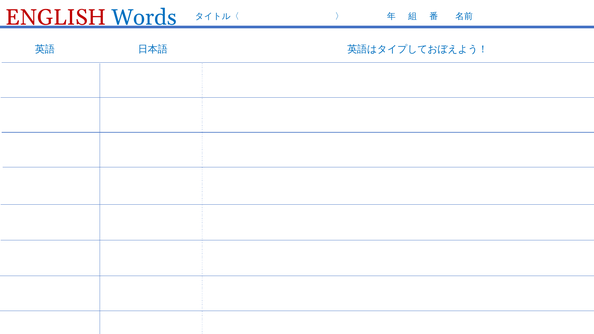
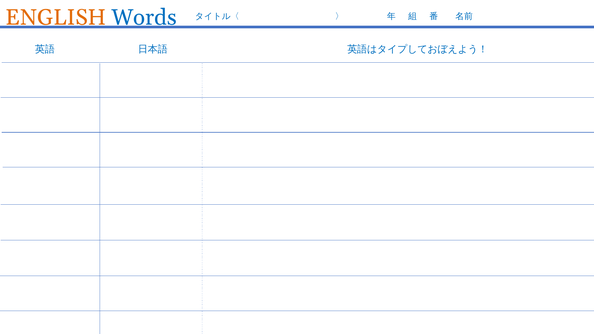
ENGLISH colour: red -> orange
